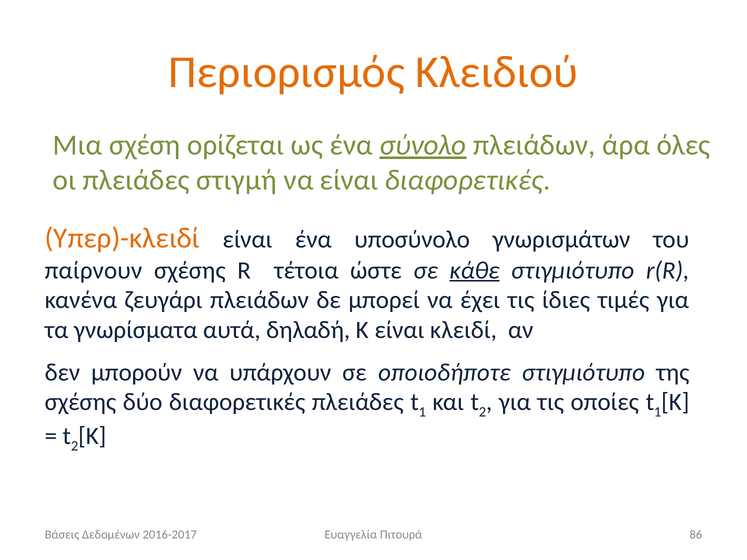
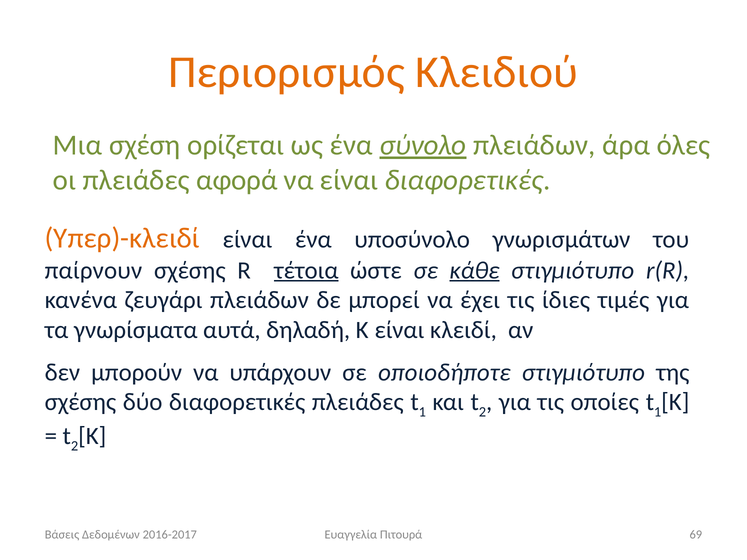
στιγμή: στιγμή -> αφορά
τέτοια underline: none -> present
86: 86 -> 69
